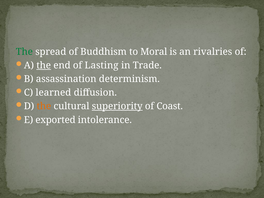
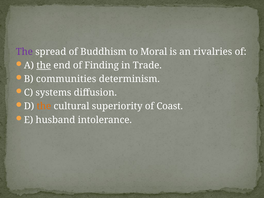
The at (24, 52) colour: green -> purple
Lasting: Lasting -> Finding
assassination: assassination -> communities
learned: learned -> systems
superiority underline: present -> none
exported: exported -> husband
